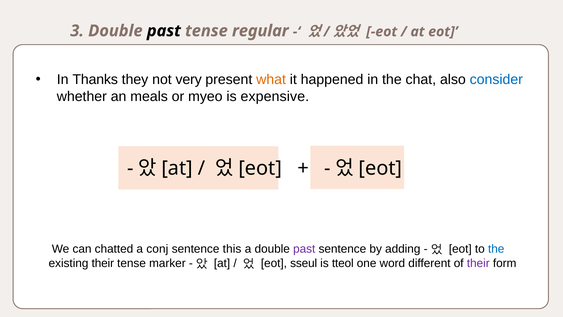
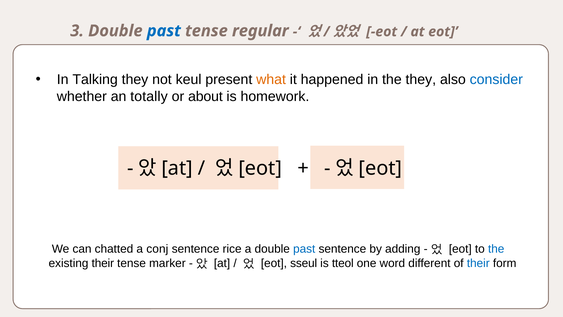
past at (164, 31) colour: black -> blue
Thanks: Thanks -> Talking
very: very -> keul
the chat: chat -> they
meals: meals -> totally
myeo: myeo -> about
expensive: expensive -> homework
this: this -> rice
past at (304, 249) colour: purple -> blue
their at (478, 263) colour: purple -> blue
